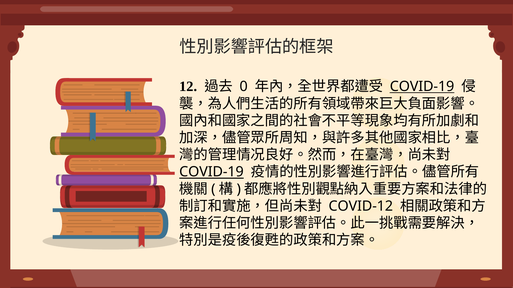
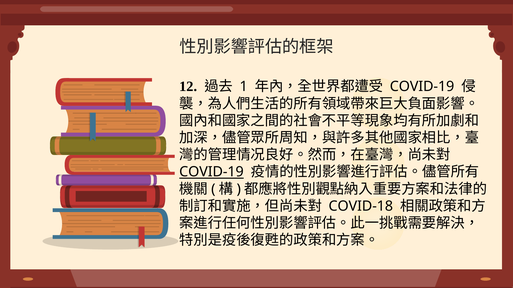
0: 0 -> 1
COVID-19 at (422, 87) underline: present -> none
COVID-12: COVID-12 -> COVID-18
